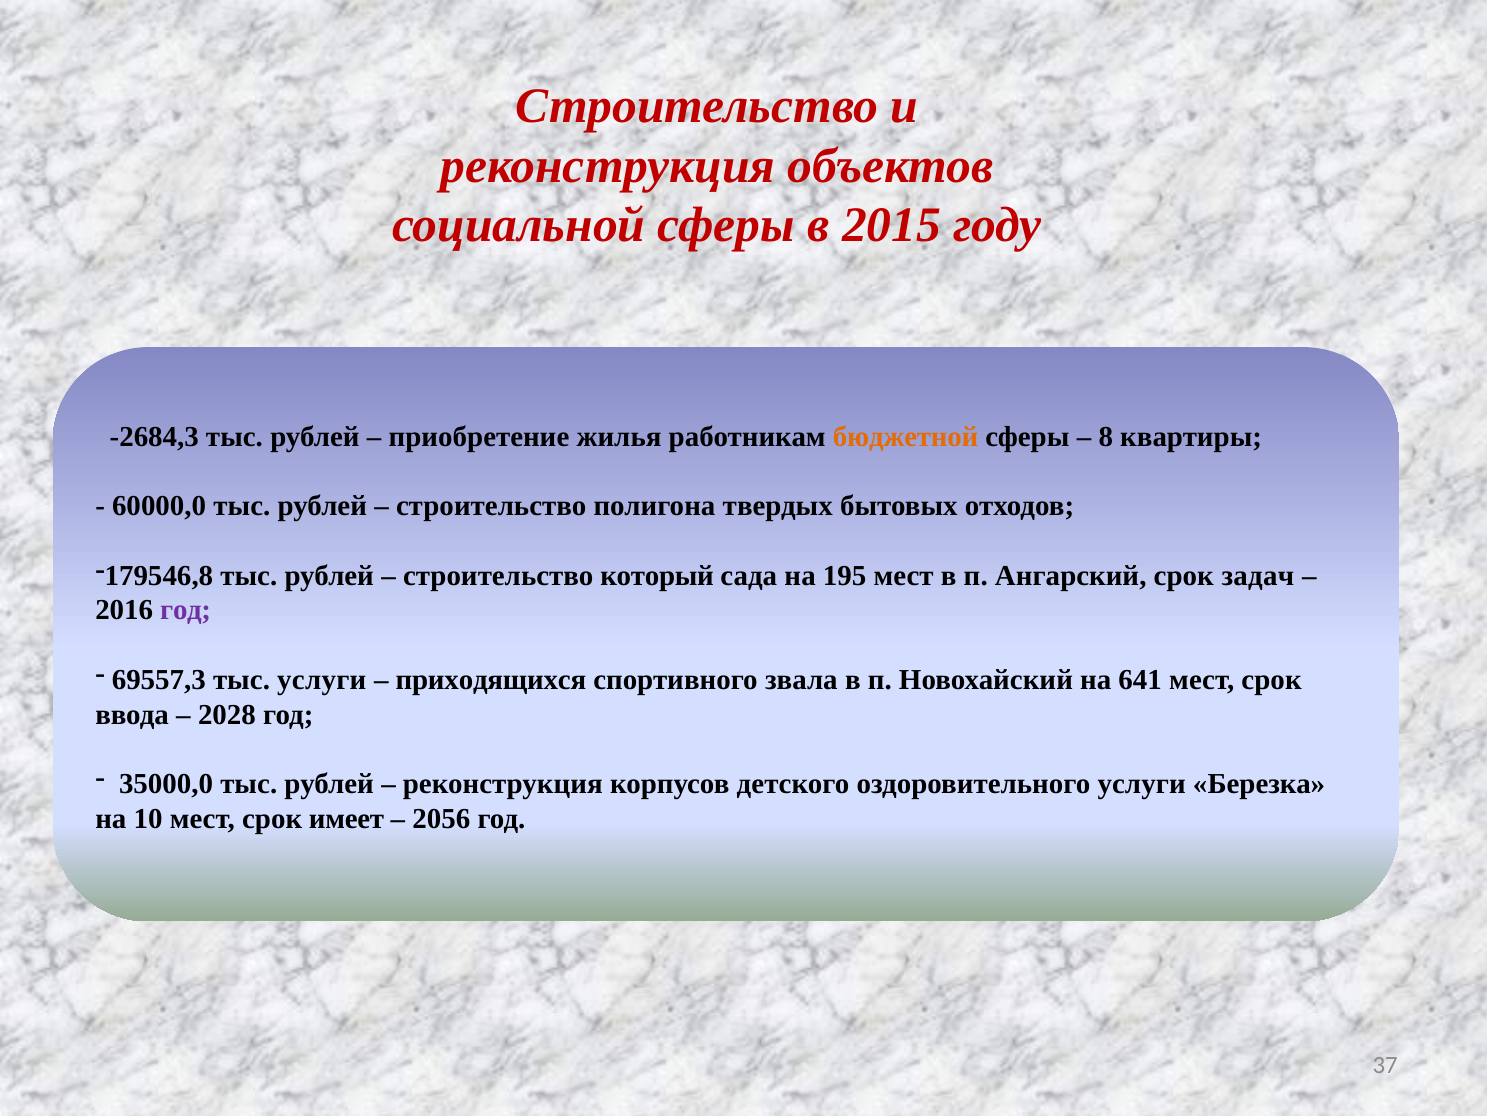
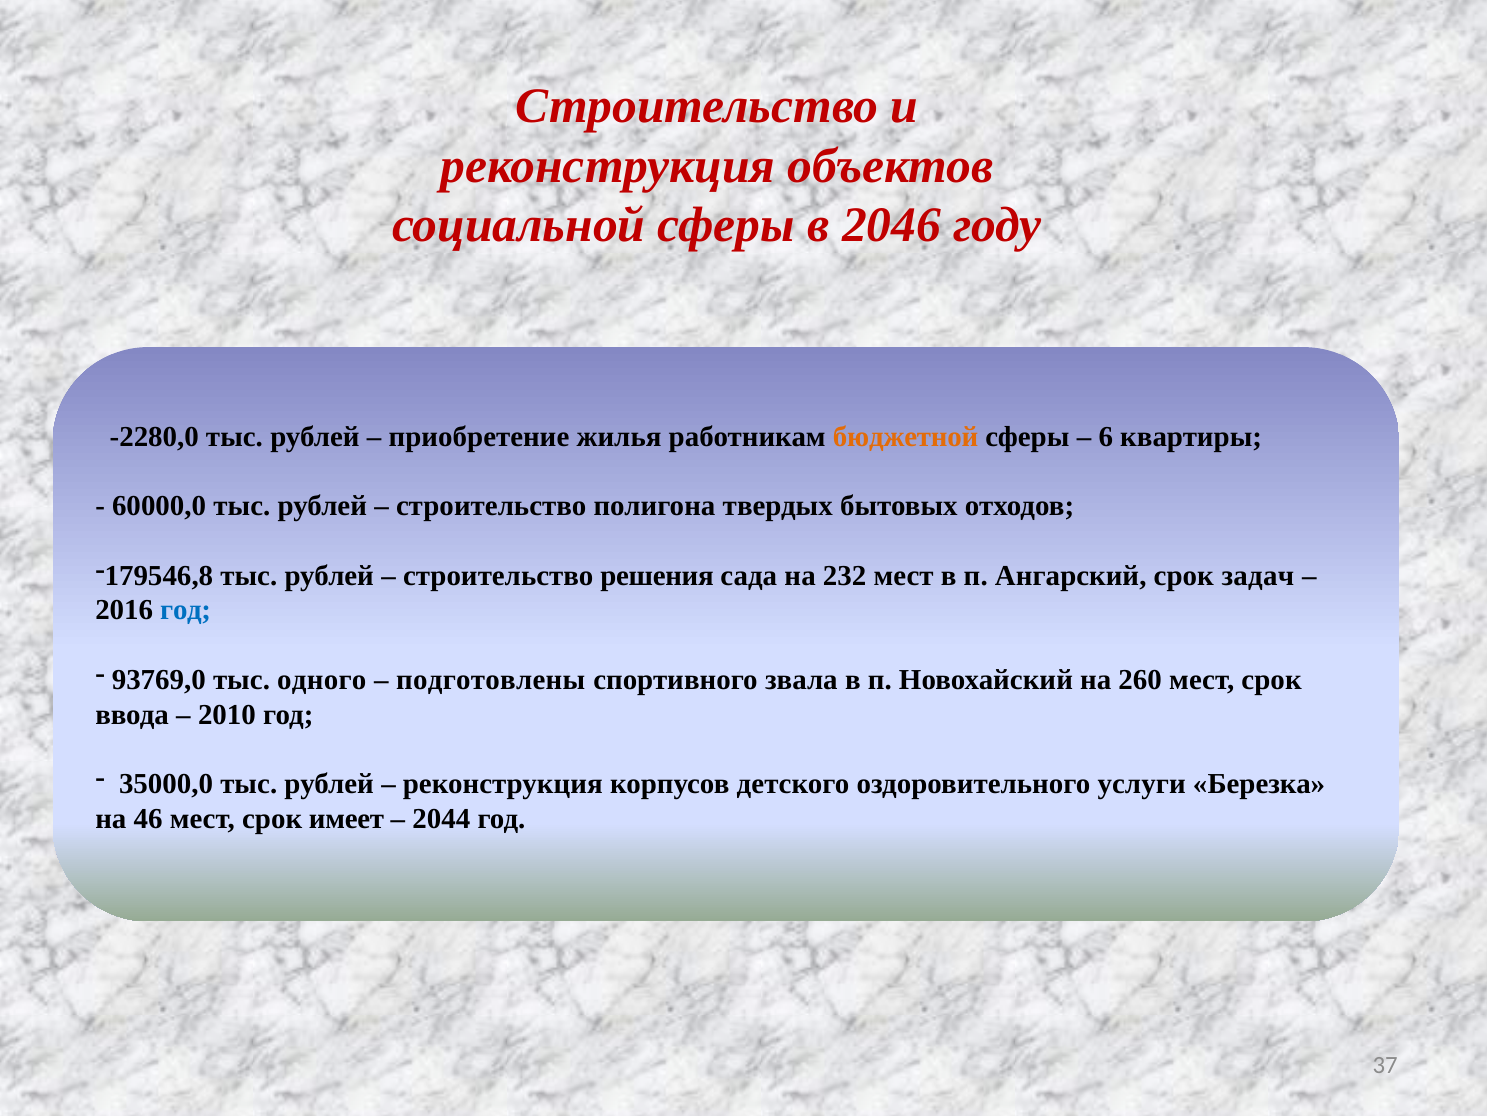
2015: 2015 -> 2046
-2684,3: -2684,3 -> -2280,0
8: 8 -> 6
который: который -> решения
195: 195 -> 232
год at (186, 610) colour: purple -> blue
69557,3: 69557,3 -> 93769,0
тыс услуги: услуги -> одного
приходящихся: приходящихся -> подготовлены
641: 641 -> 260
2028: 2028 -> 2010
10: 10 -> 46
2056: 2056 -> 2044
